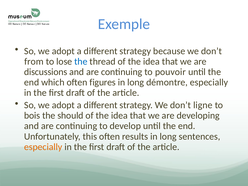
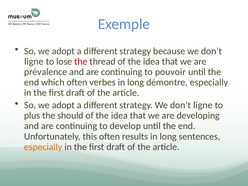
from at (34, 62): from -> ligne
the at (81, 62) colour: blue -> red
discussions: discussions -> prévalence
figures: figures -> verbes
bois: bois -> plus
